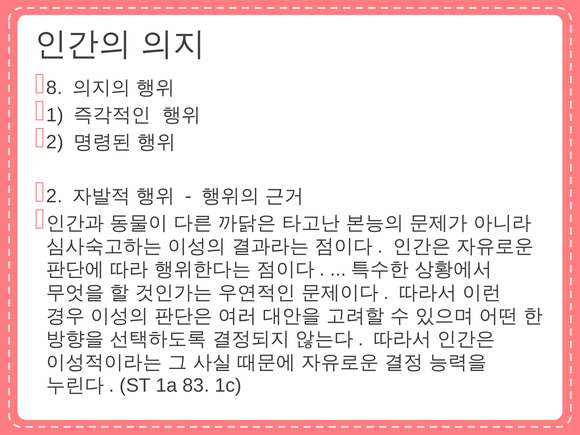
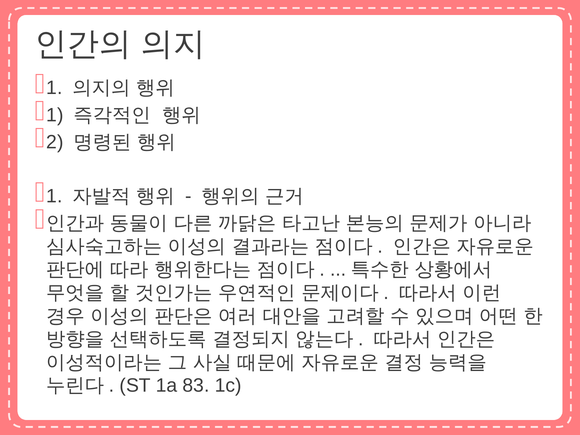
8 at (54, 88): 8 -> 1
2 at (54, 196): 2 -> 1
